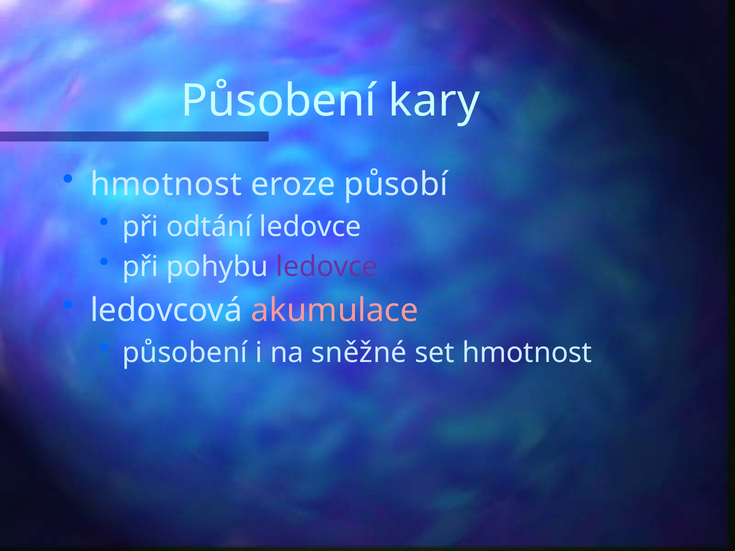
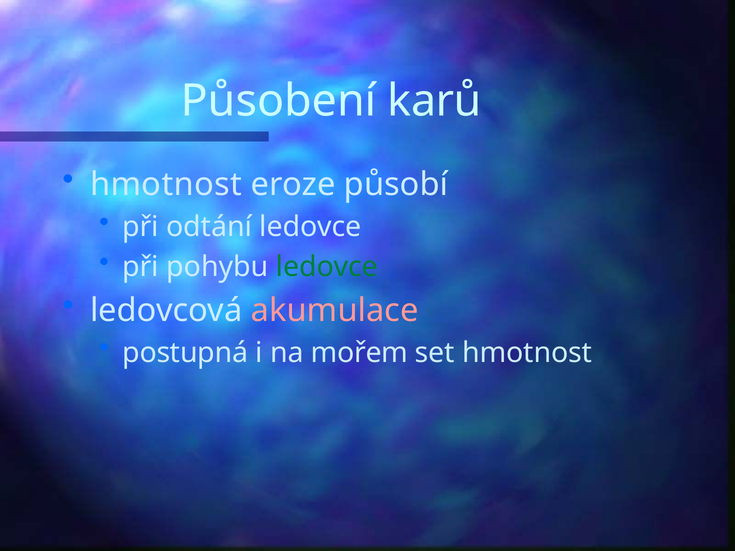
kary: kary -> karů
ledovce at (327, 267) colour: purple -> green
působení at (185, 353): působení -> postupná
sněžné: sněžné -> mořem
